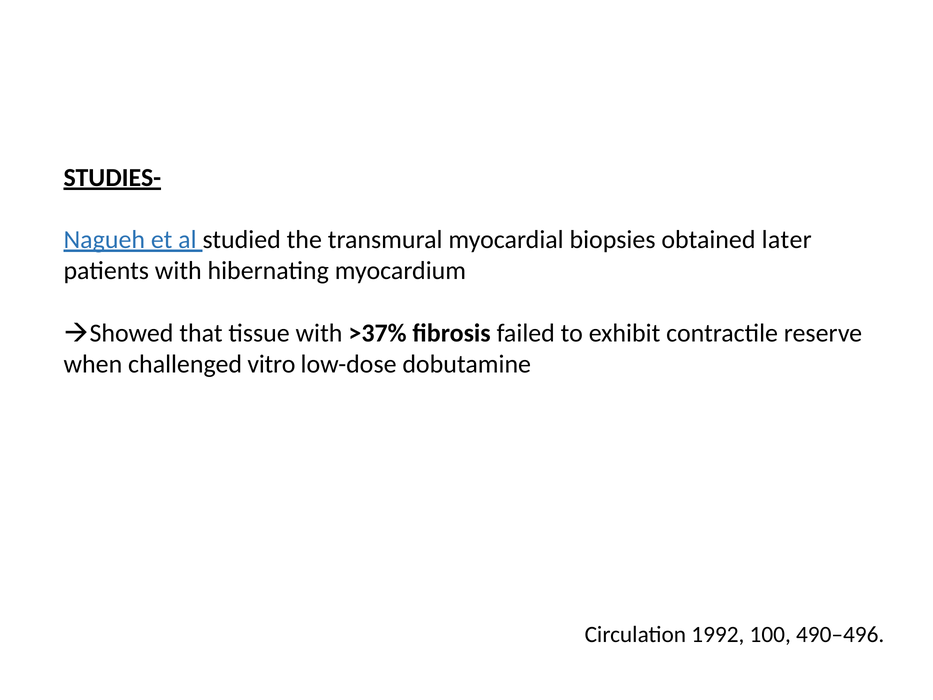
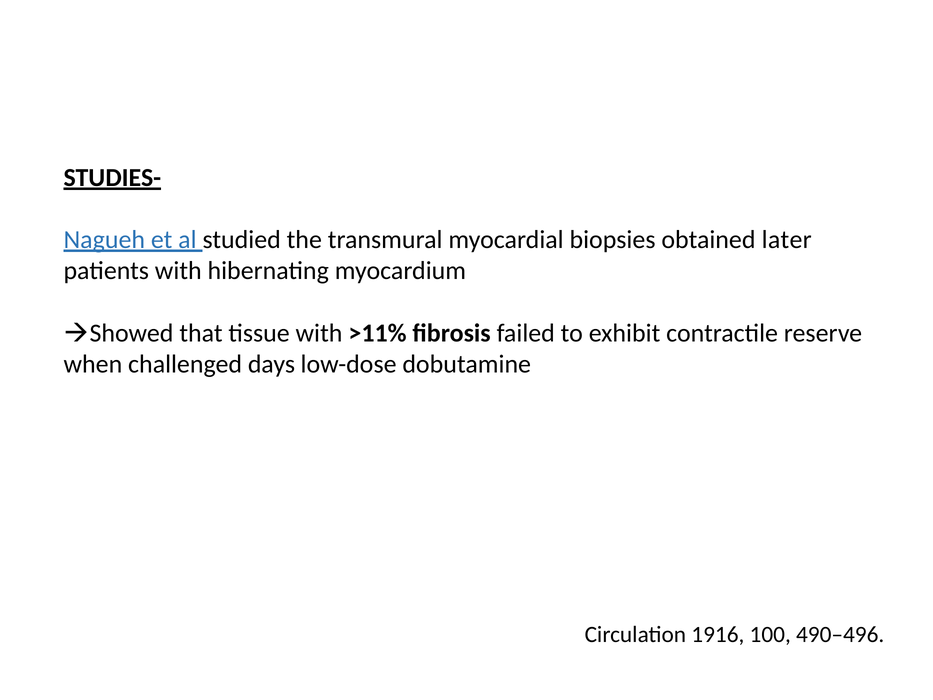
>37%: >37% -> >11%
vitro: vitro -> days
1992: 1992 -> 1916
